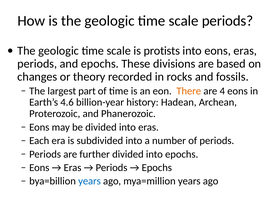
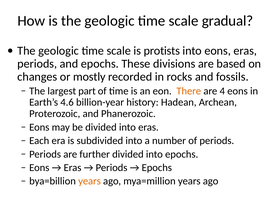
scale periods: periods -> gradual
theory: theory -> mostly
years at (89, 181) colour: blue -> orange
